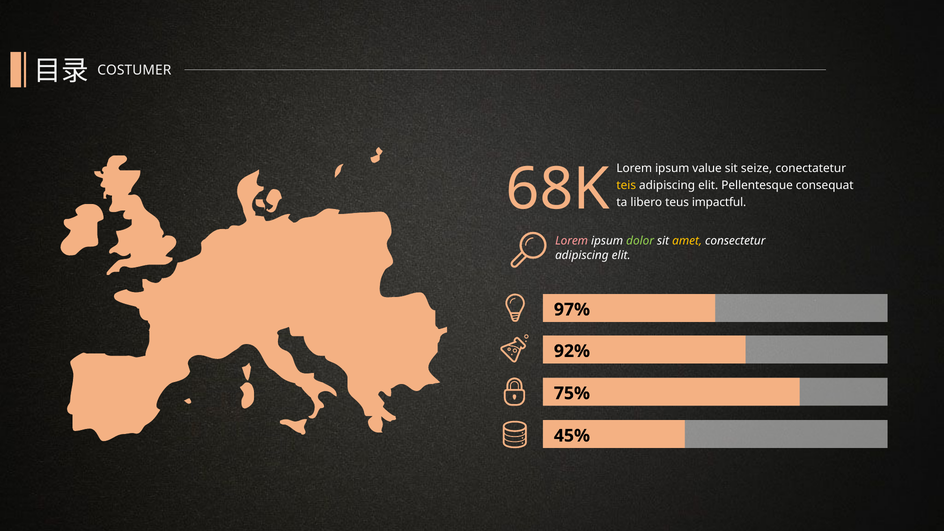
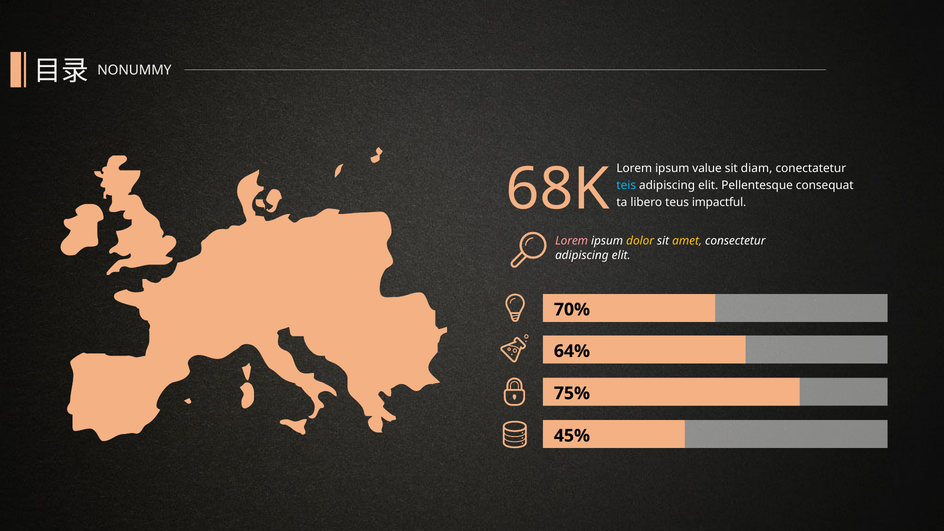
COSTUMER: COSTUMER -> NONUMMY
seize: seize -> diam
teis colour: yellow -> light blue
dolor colour: light green -> yellow
97%: 97% -> 70%
92%: 92% -> 64%
